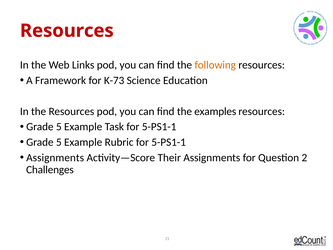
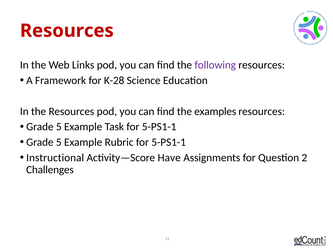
following colour: orange -> purple
K-73: K-73 -> K-28
Assignments at (55, 158): Assignments -> Instructional
Their: Their -> Have
